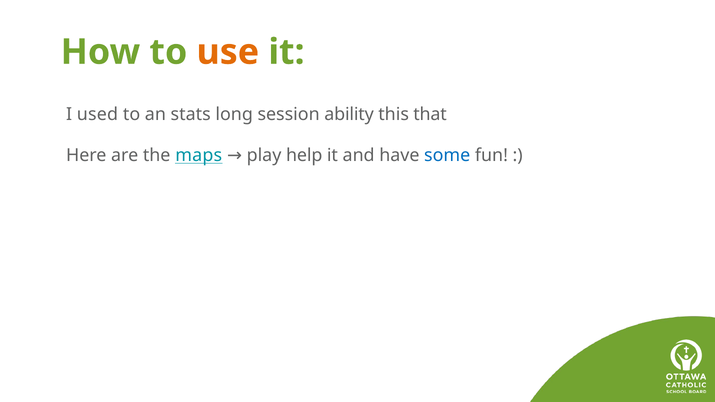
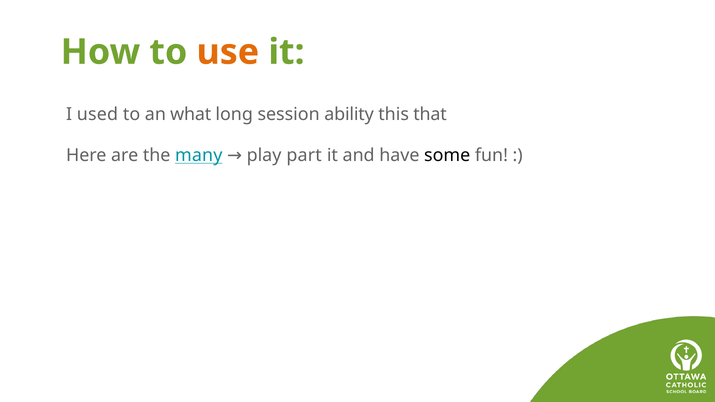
stats: stats -> what
maps: maps -> many
help: help -> part
some colour: blue -> black
